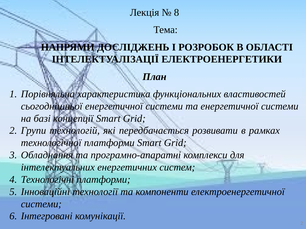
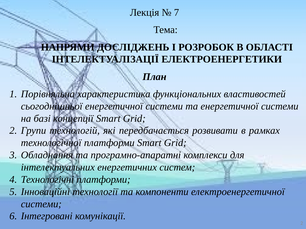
8: 8 -> 7
